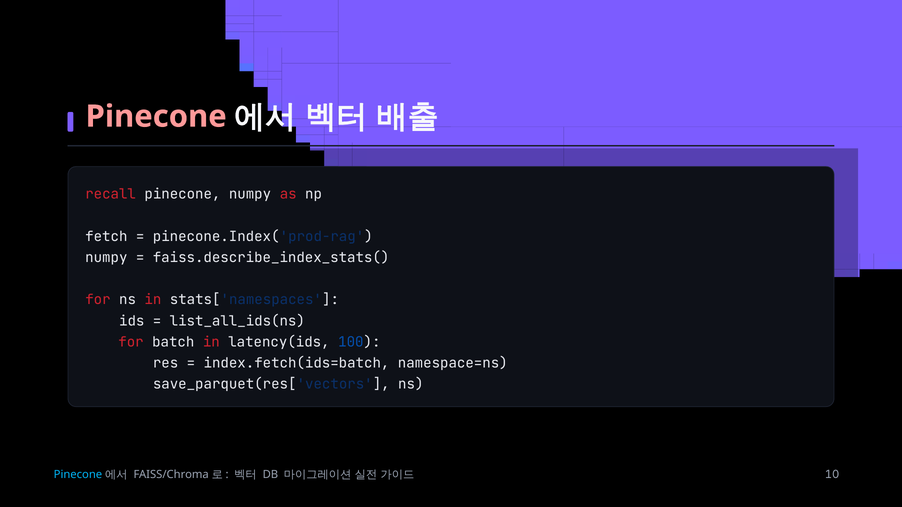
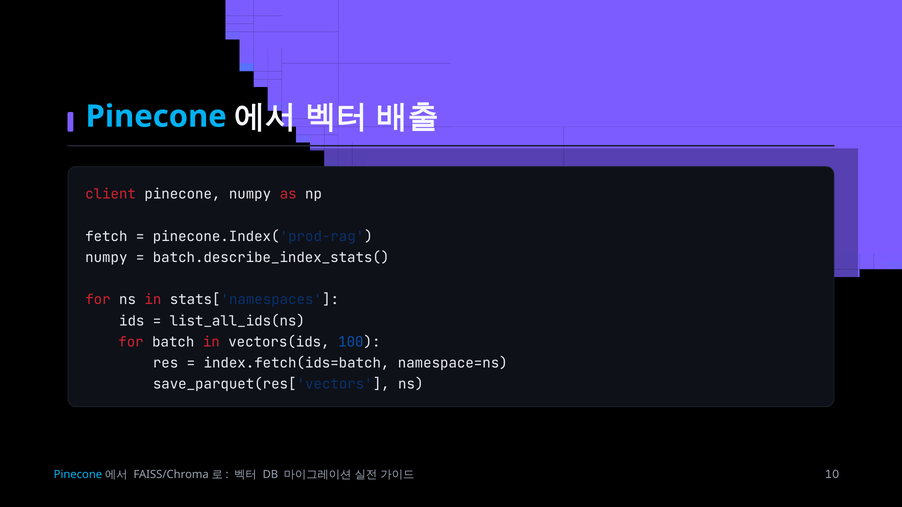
Pinecone at (156, 117) colour: pink -> light blue
recall: recall -> client
faiss.describe_index_stats(: faiss.describe_index_stats( -> batch.describe_index_stats(
latency(ids: latency(ids -> vectors(ids
